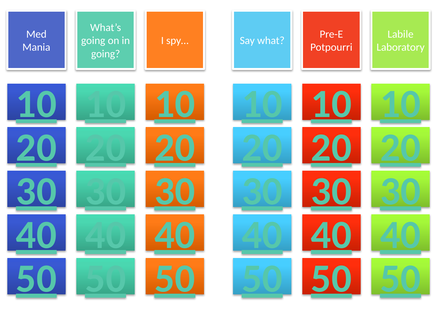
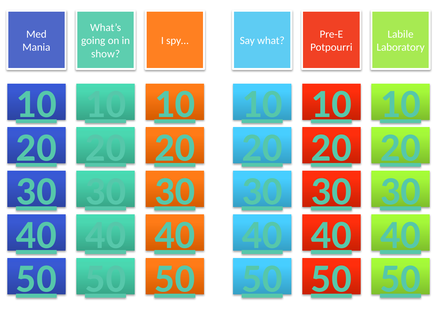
going at (106, 54): going -> show
